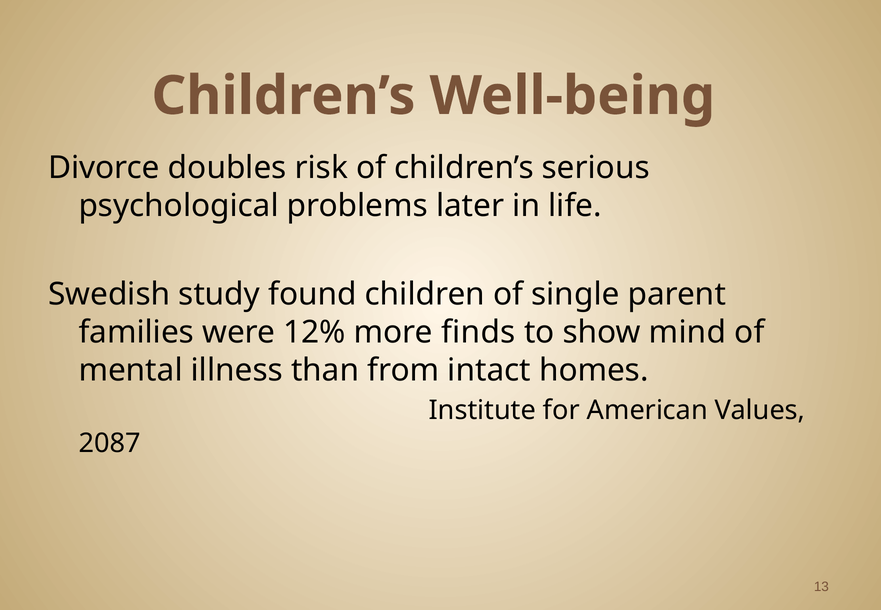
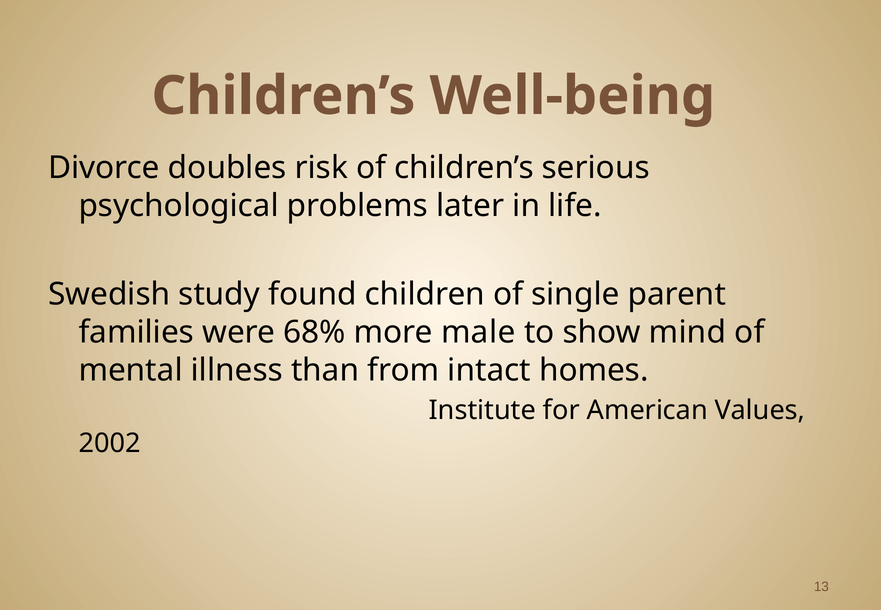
12%: 12% -> 68%
finds: finds -> male
2087: 2087 -> 2002
